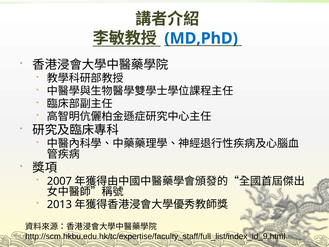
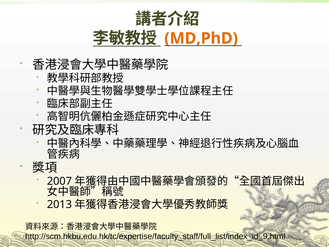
MD,PhD colour: blue -> orange
